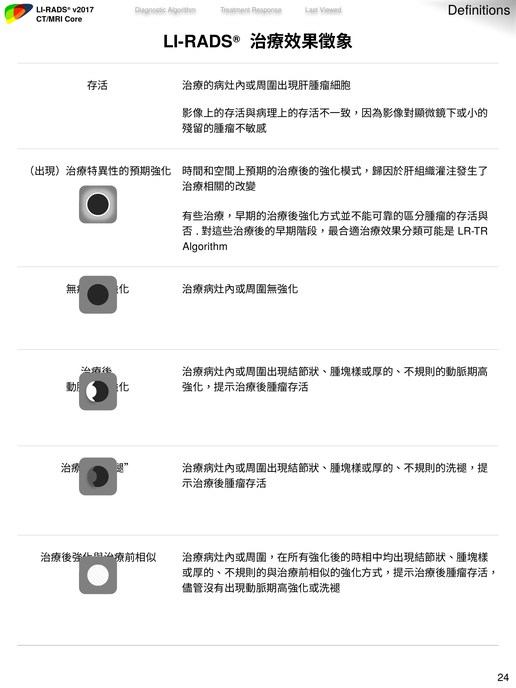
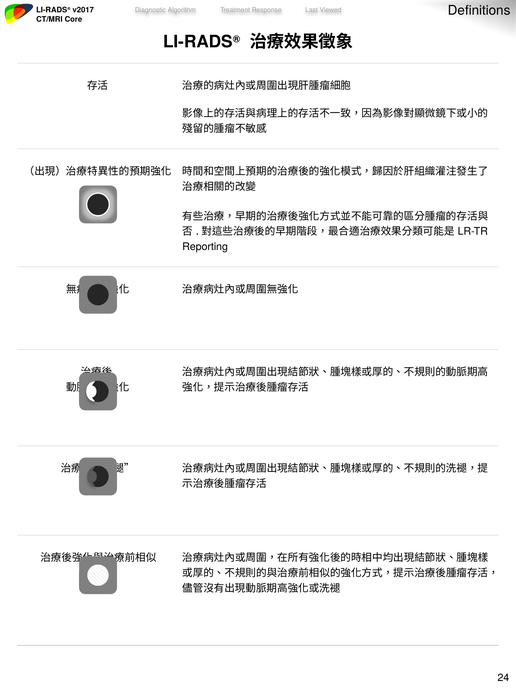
Algorithm at (205, 247): Algorithm -> Reporting
